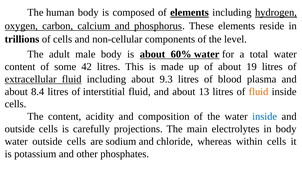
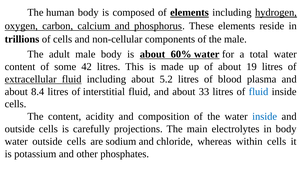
the level: level -> male
9.3: 9.3 -> 5.2
13: 13 -> 33
fluid at (259, 92) colour: orange -> blue
